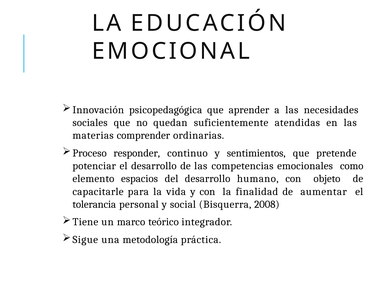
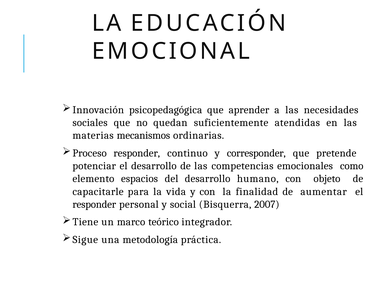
comprender: comprender -> mecanismos
sentimientos: sentimientos -> corresponder
tolerancia at (94, 205): tolerancia -> responder
2008: 2008 -> 2007
